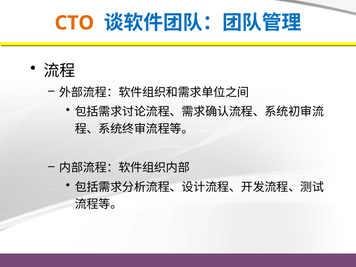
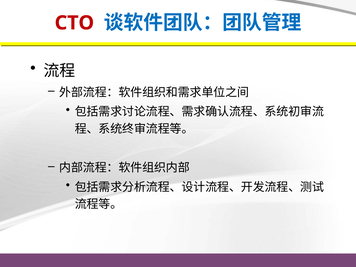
CTO colour: orange -> red
